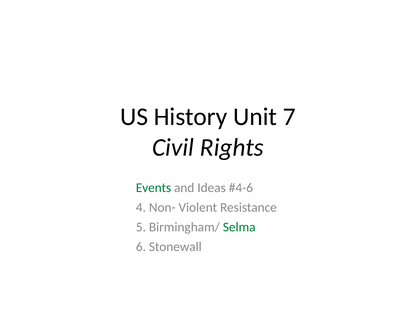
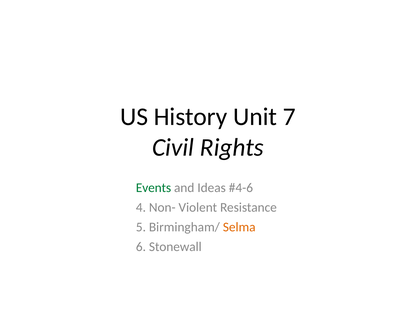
Selma colour: green -> orange
